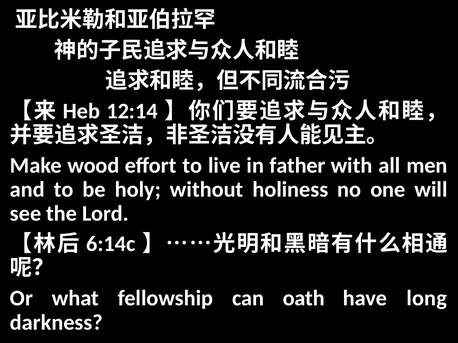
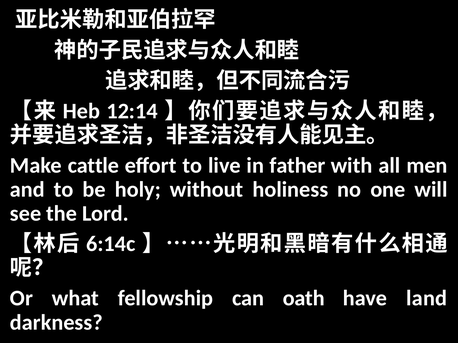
wood: wood -> cattle
long: long -> land
